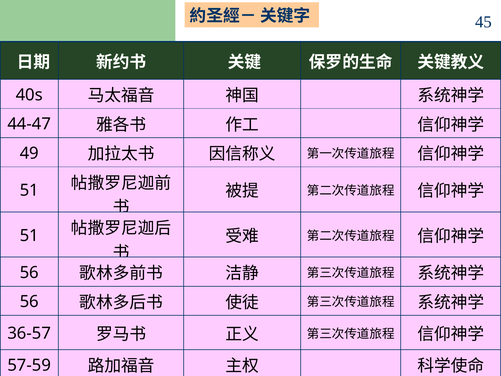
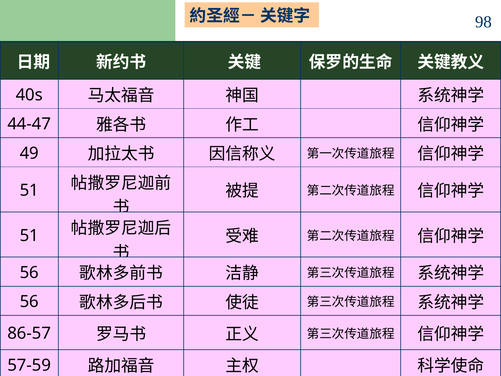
45: 45 -> 98
36-57: 36-57 -> 86-57
